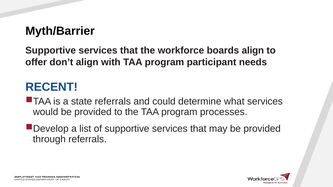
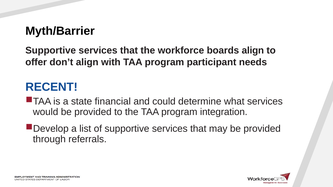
state referrals: referrals -> financial
processes: processes -> integration
